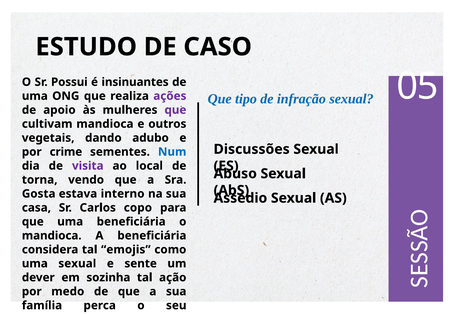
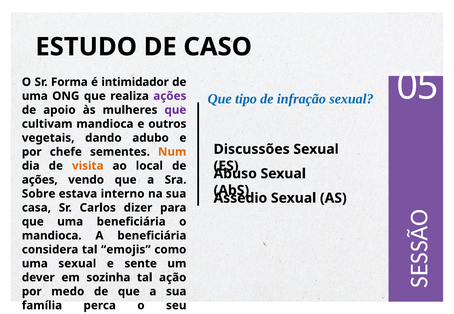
Possui: Possui -> Forma
insinuantes: insinuantes -> intimidador
crime: crime -> chefe
Num colour: blue -> orange
visita colour: purple -> orange
torna at (40, 180): torna -> ações
Gosta: Gosta -> Sobre
copo: copo -> dizer
